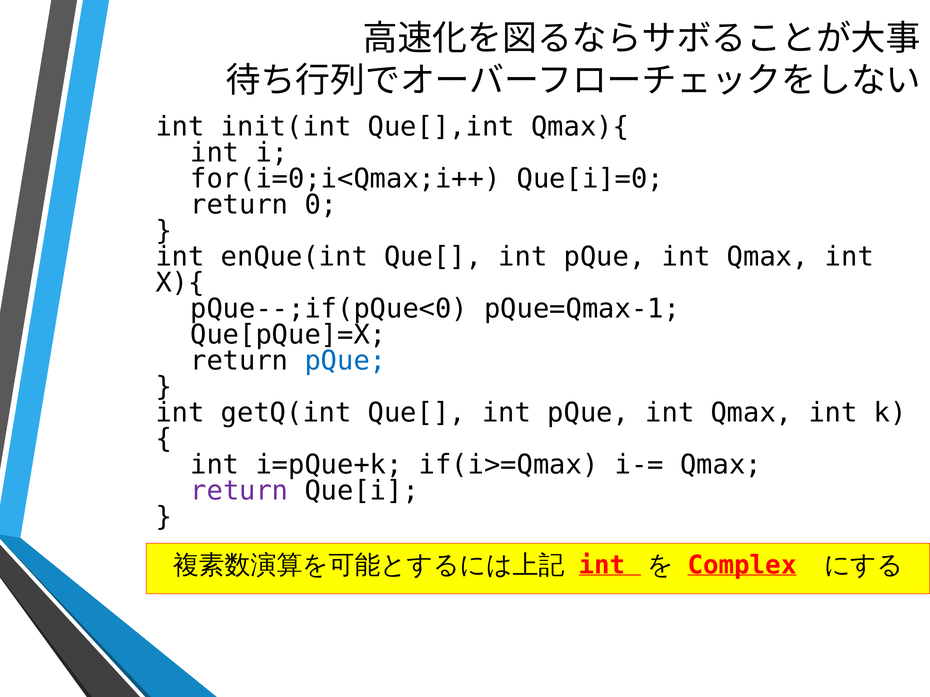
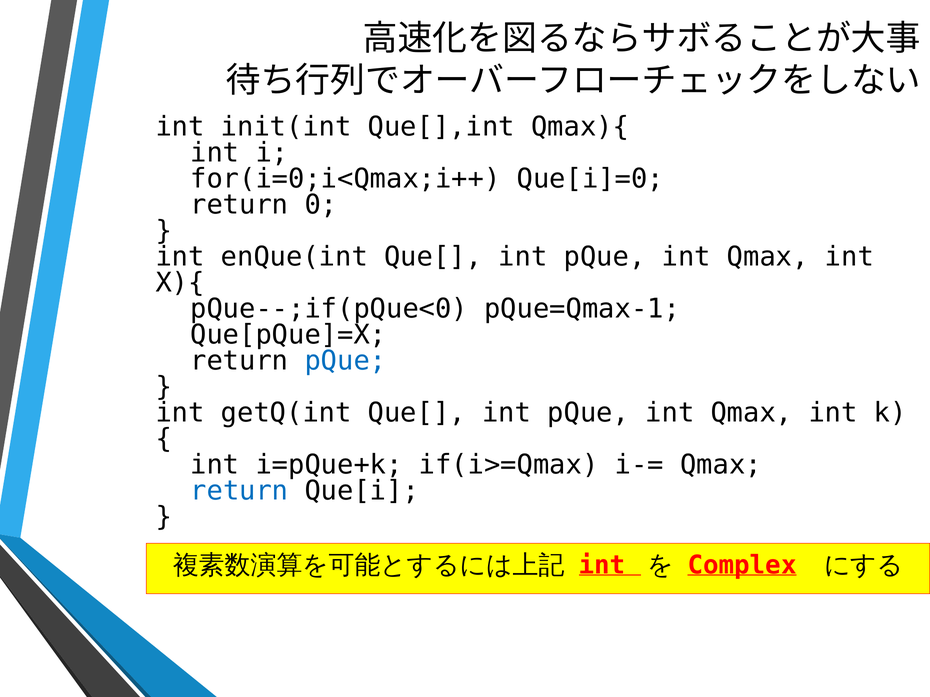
return at (239, 491) colour: purple -> blue
